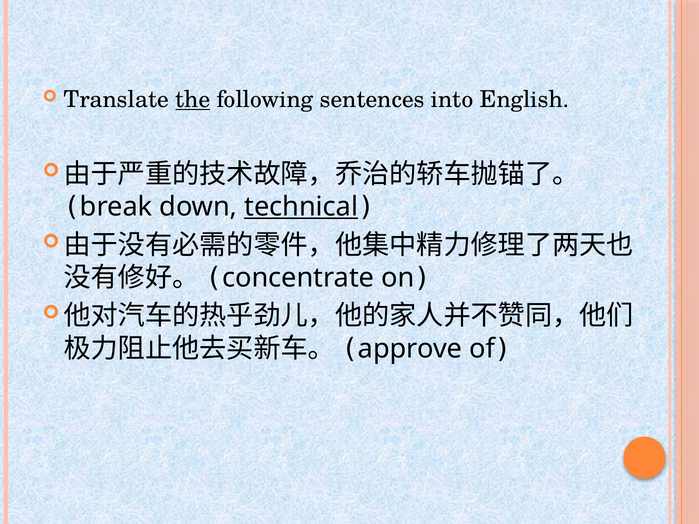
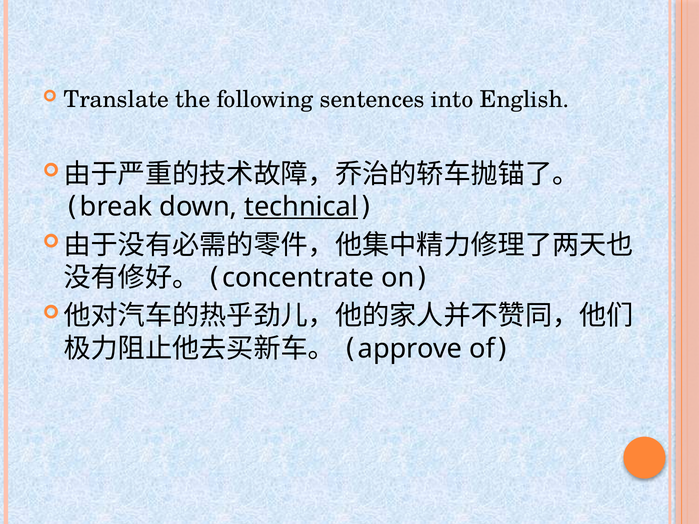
the underline: present -> none
